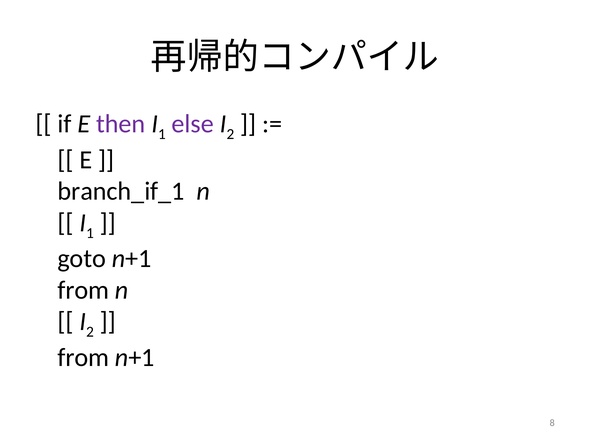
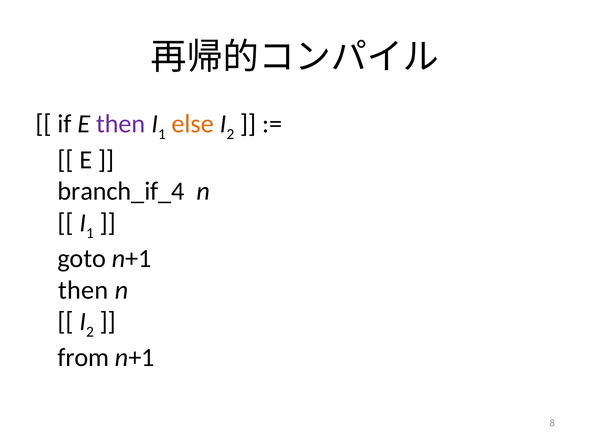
else colour: purple -> orange
branch_if_1: branch_if_1 -> branch_if_4
from at (83, 290): from -> then
